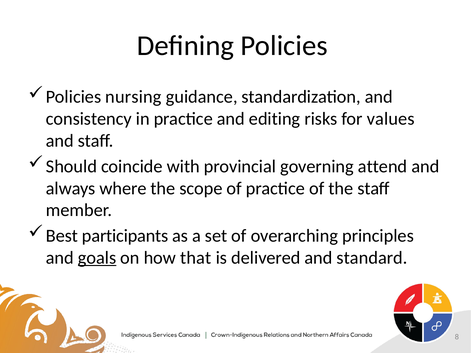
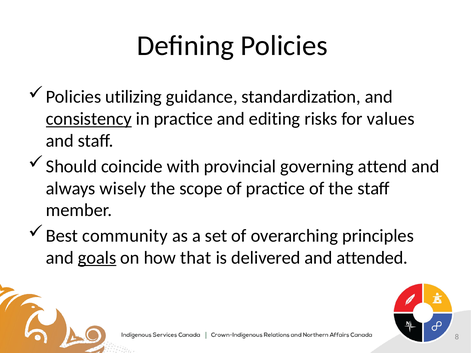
nursing: nursing -> utilizing
consistency underline: none -> present
where: where -> wisely
participants: participants -> community
standard: standard -> attended
